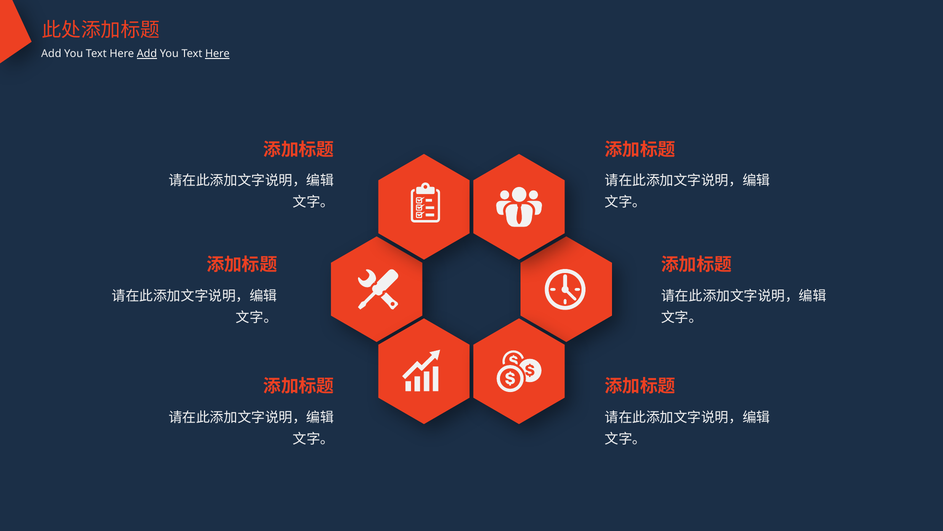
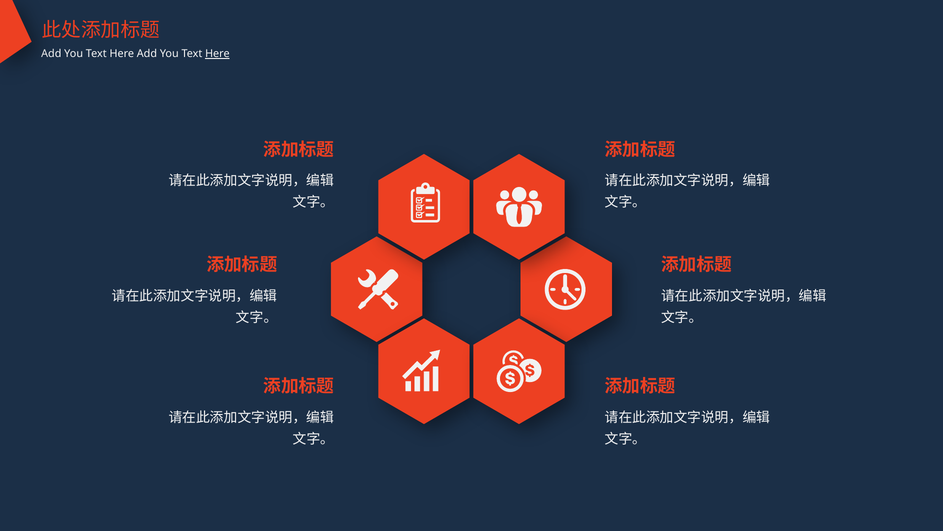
Add at (147, 54) underline: present -> none
